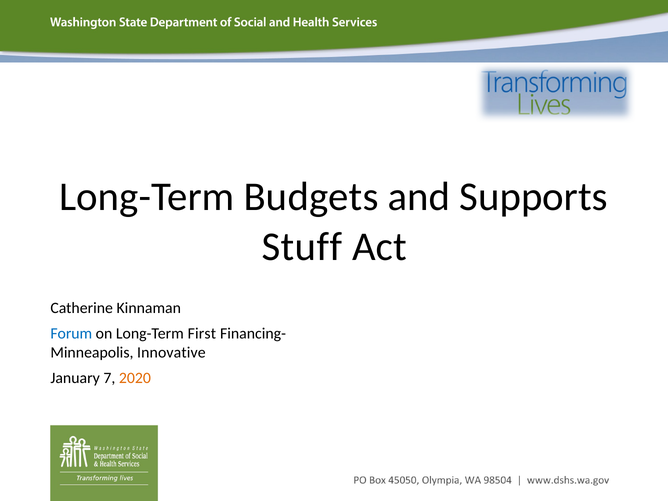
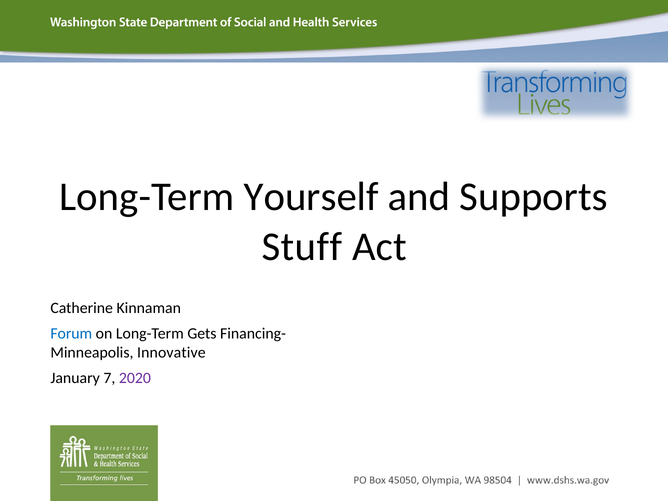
Budgets: Budgets -> Yourself
First: First -> Gets
2020 colour: orange -> purple
